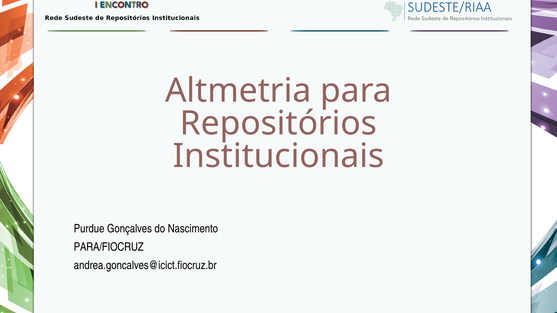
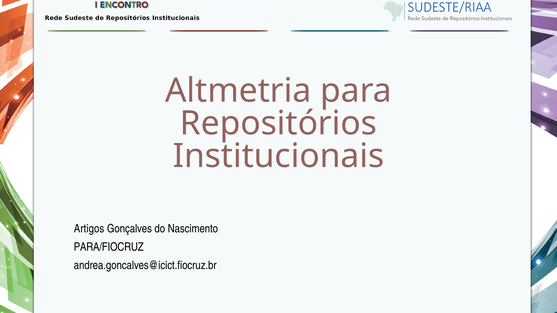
Purdue: Purdue -> Artigos
